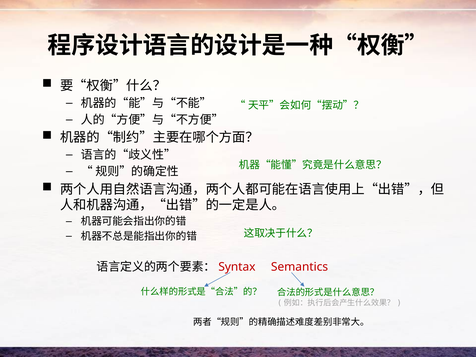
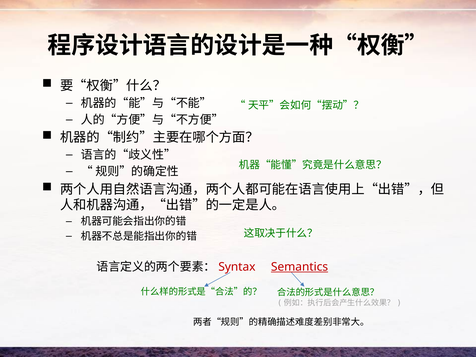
Semantics underline: none -> present
